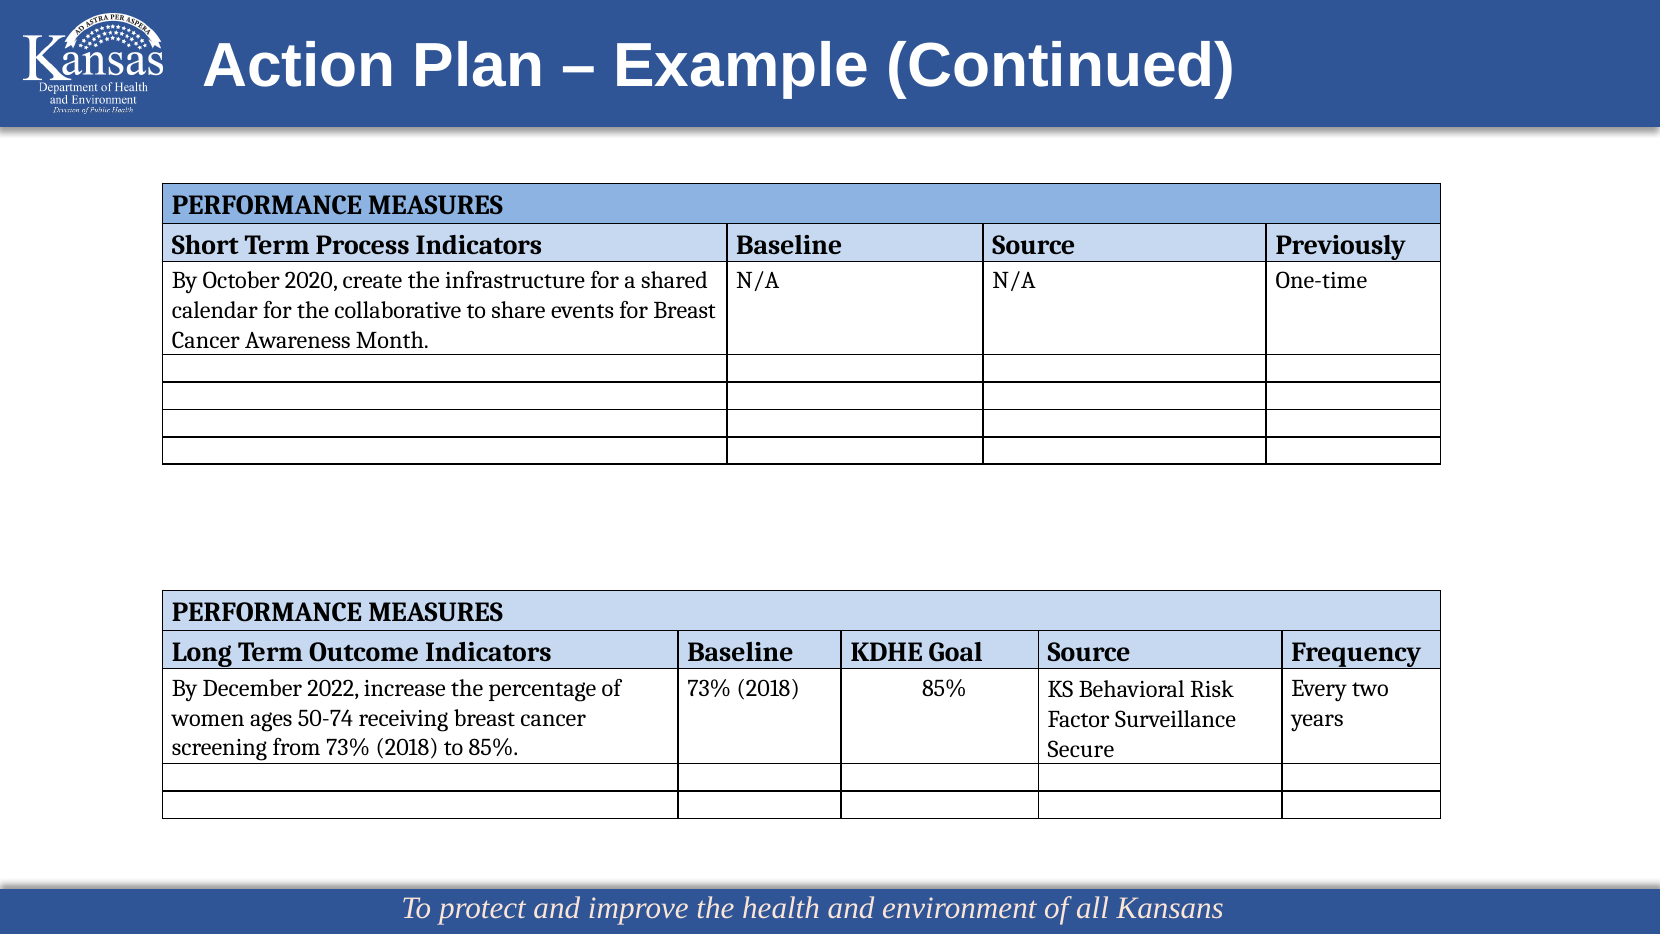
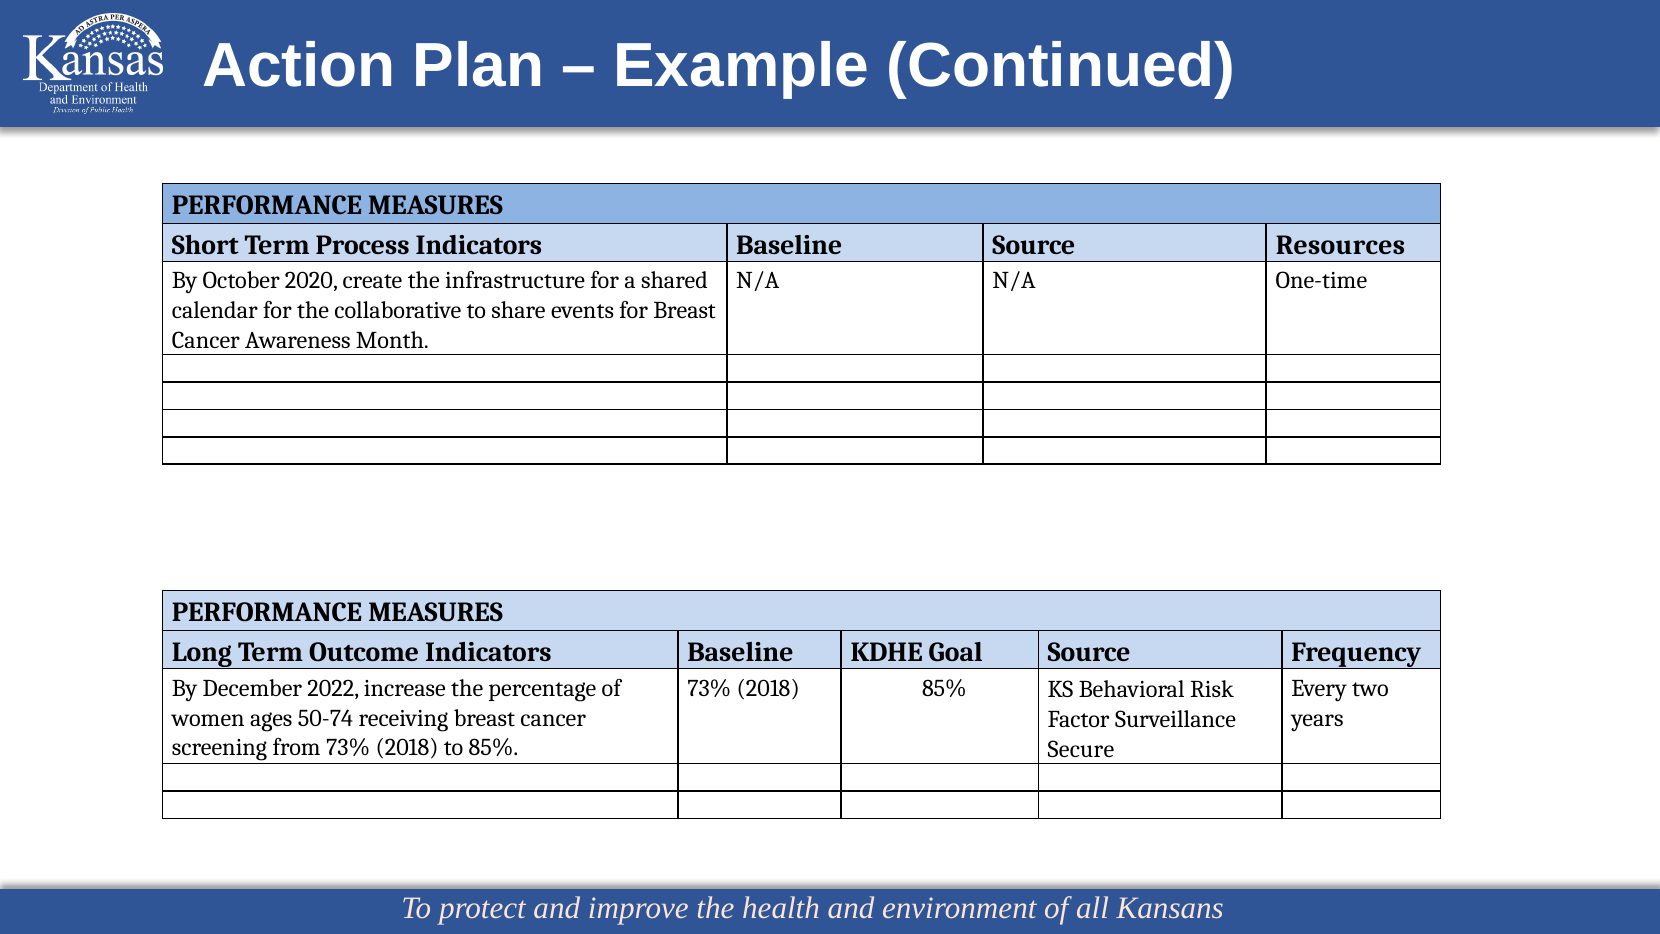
Previously: Previously -> Resources
